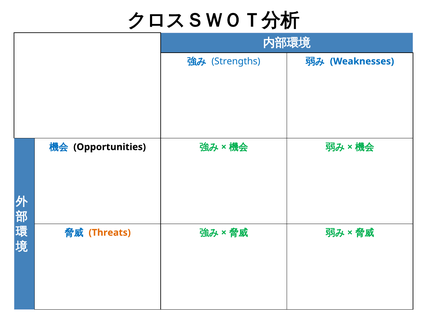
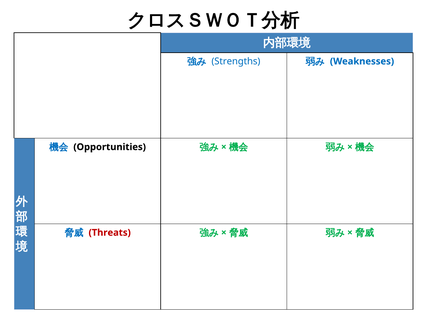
Threats colour: orange -> red
